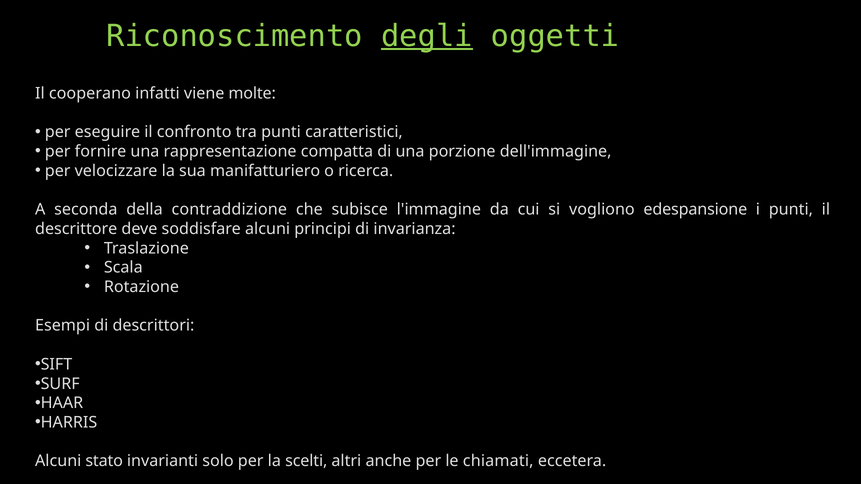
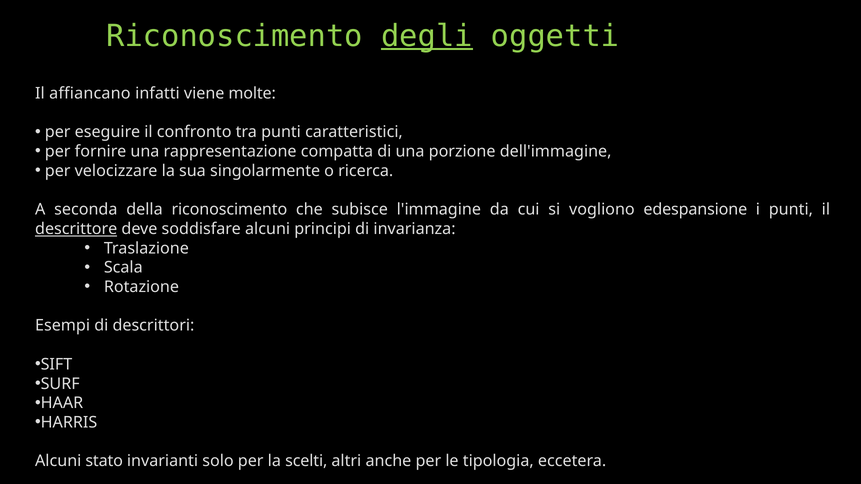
cooperano: cooperano -> affiancano
manifatturiero: manifatturiero -> singolarmente
della contraddizione: contraddizione -> riconoscimento
descrittore underline: none -> present
chiamati: chiamati -> tipologia
